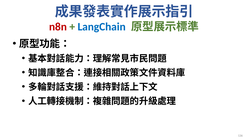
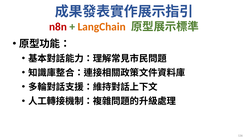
LangChain colour: blue -> orange
